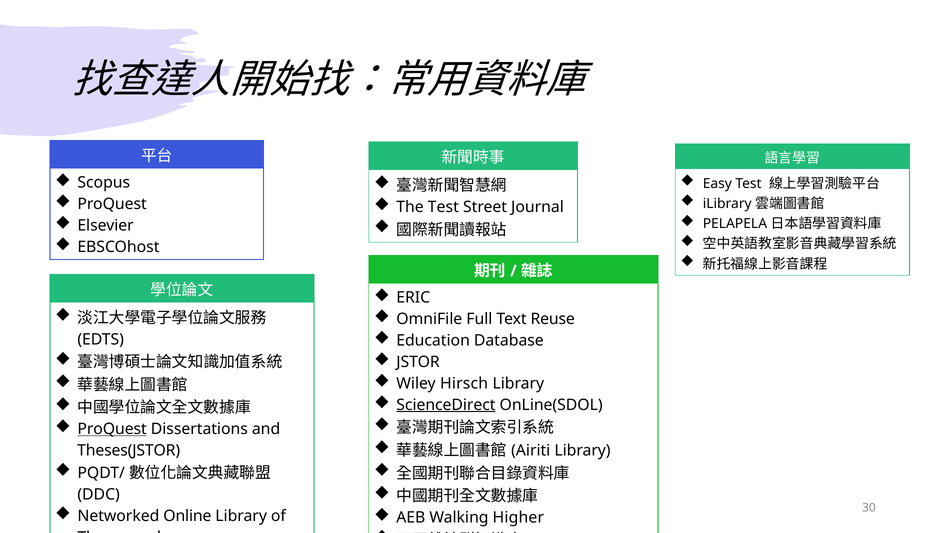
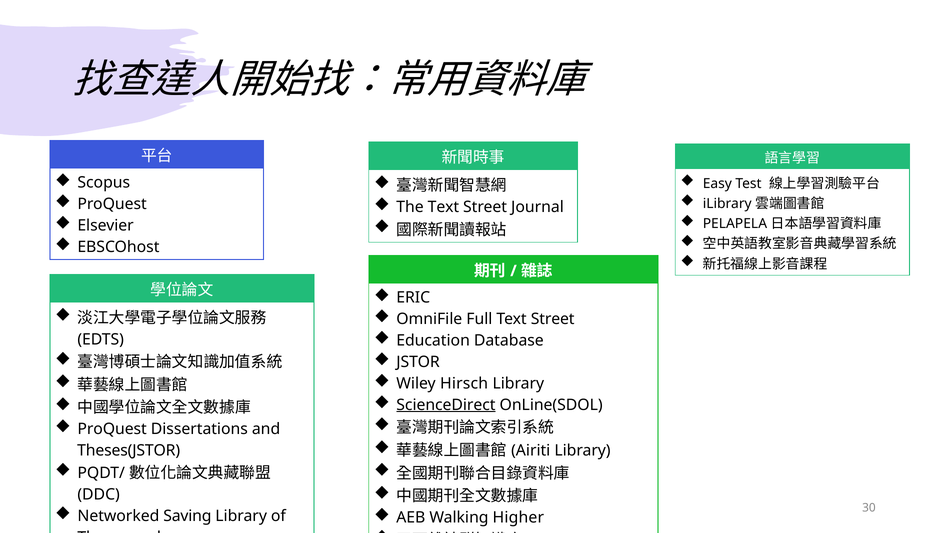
The Test: Test -> Text
Full Text Reuse: Reuse -> Street
ProQuest at (112, 429) underline: present -> none
Online: Online -> Saving
